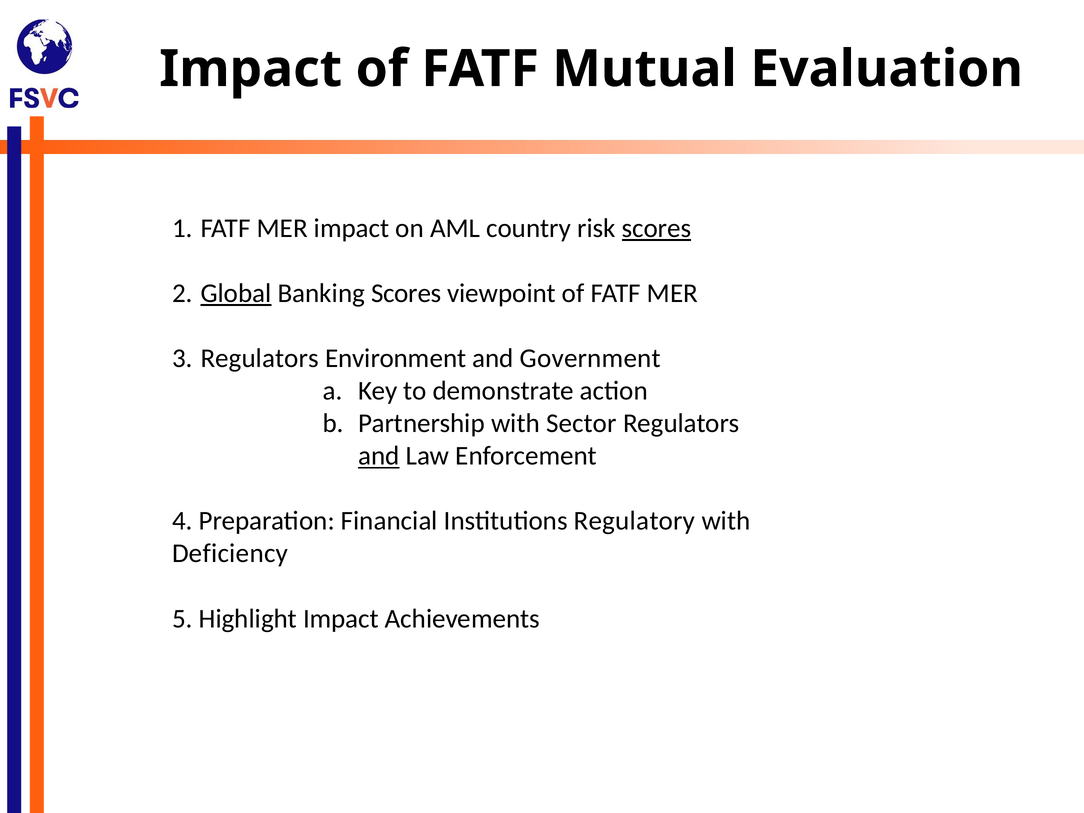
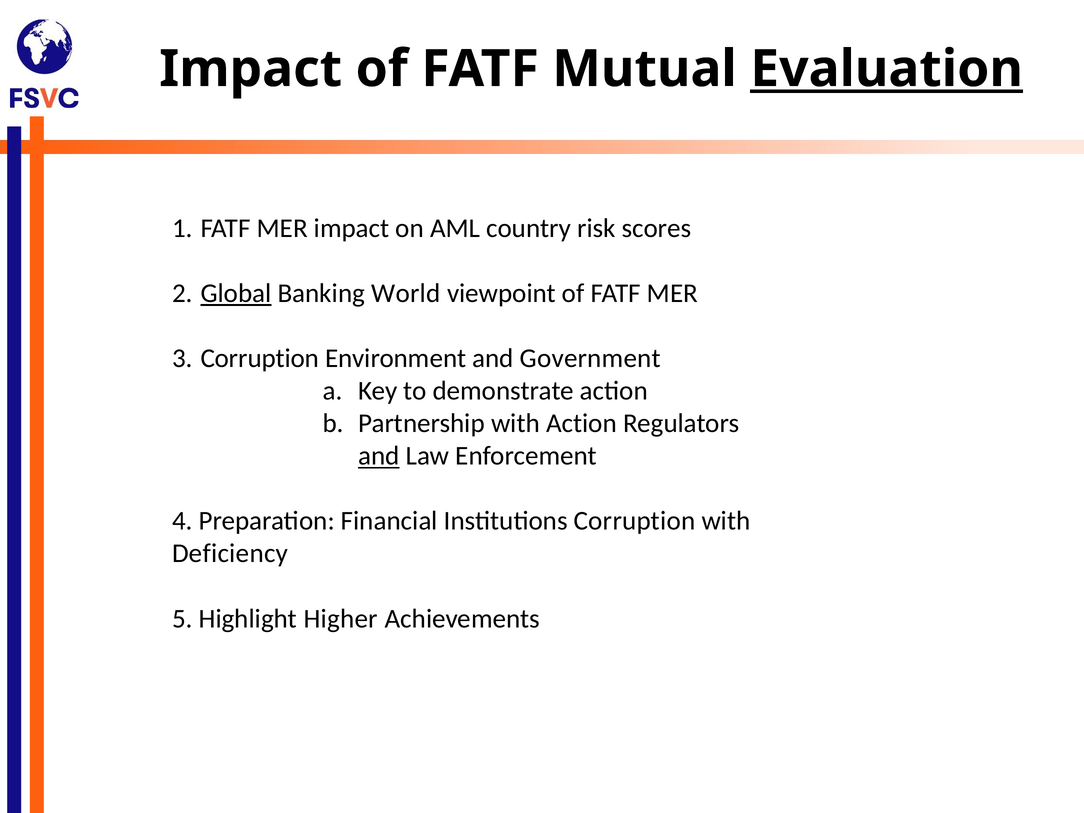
Evaluation underline: none -> present
scores at (657, 228) underline: present -> none
Banking Scores: Scores -> World
Regulators at (260, 358): Regulators -> Corruption
with Sector: Sector -> Action
Institutions Regulatory: Regulatory -> Corruption
Highlight Impact: Impact -> Higher
